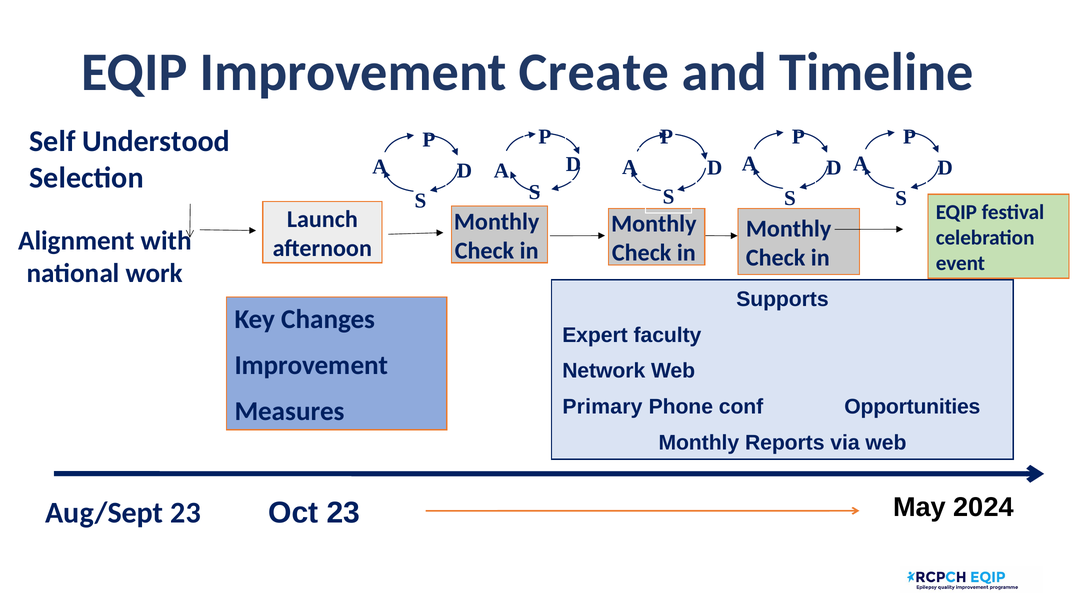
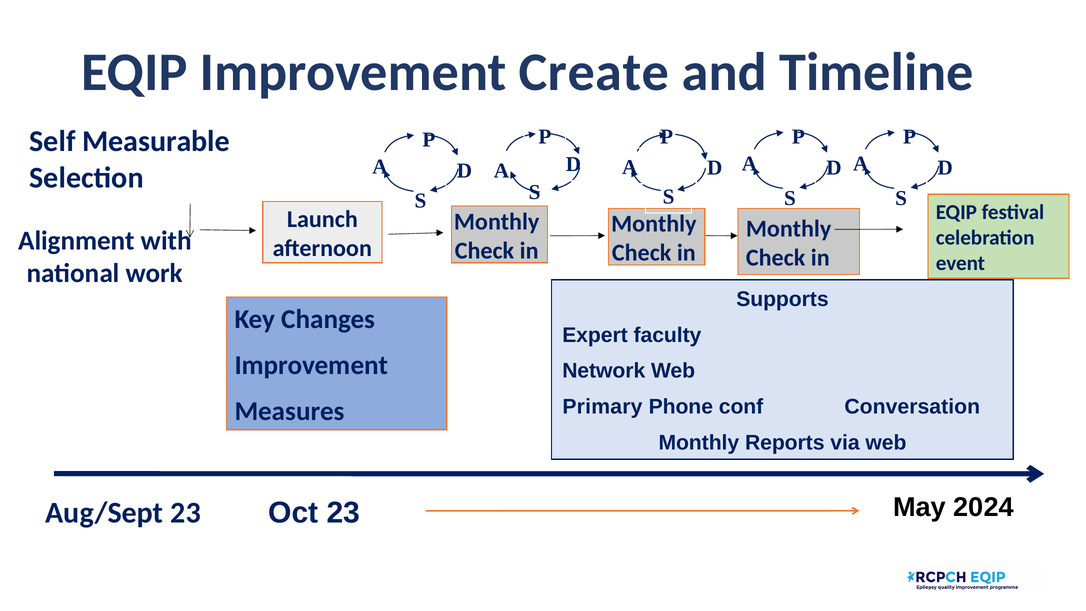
Understood: Understood -> Measurable
Opportunities: Opportunities -> Conversation
